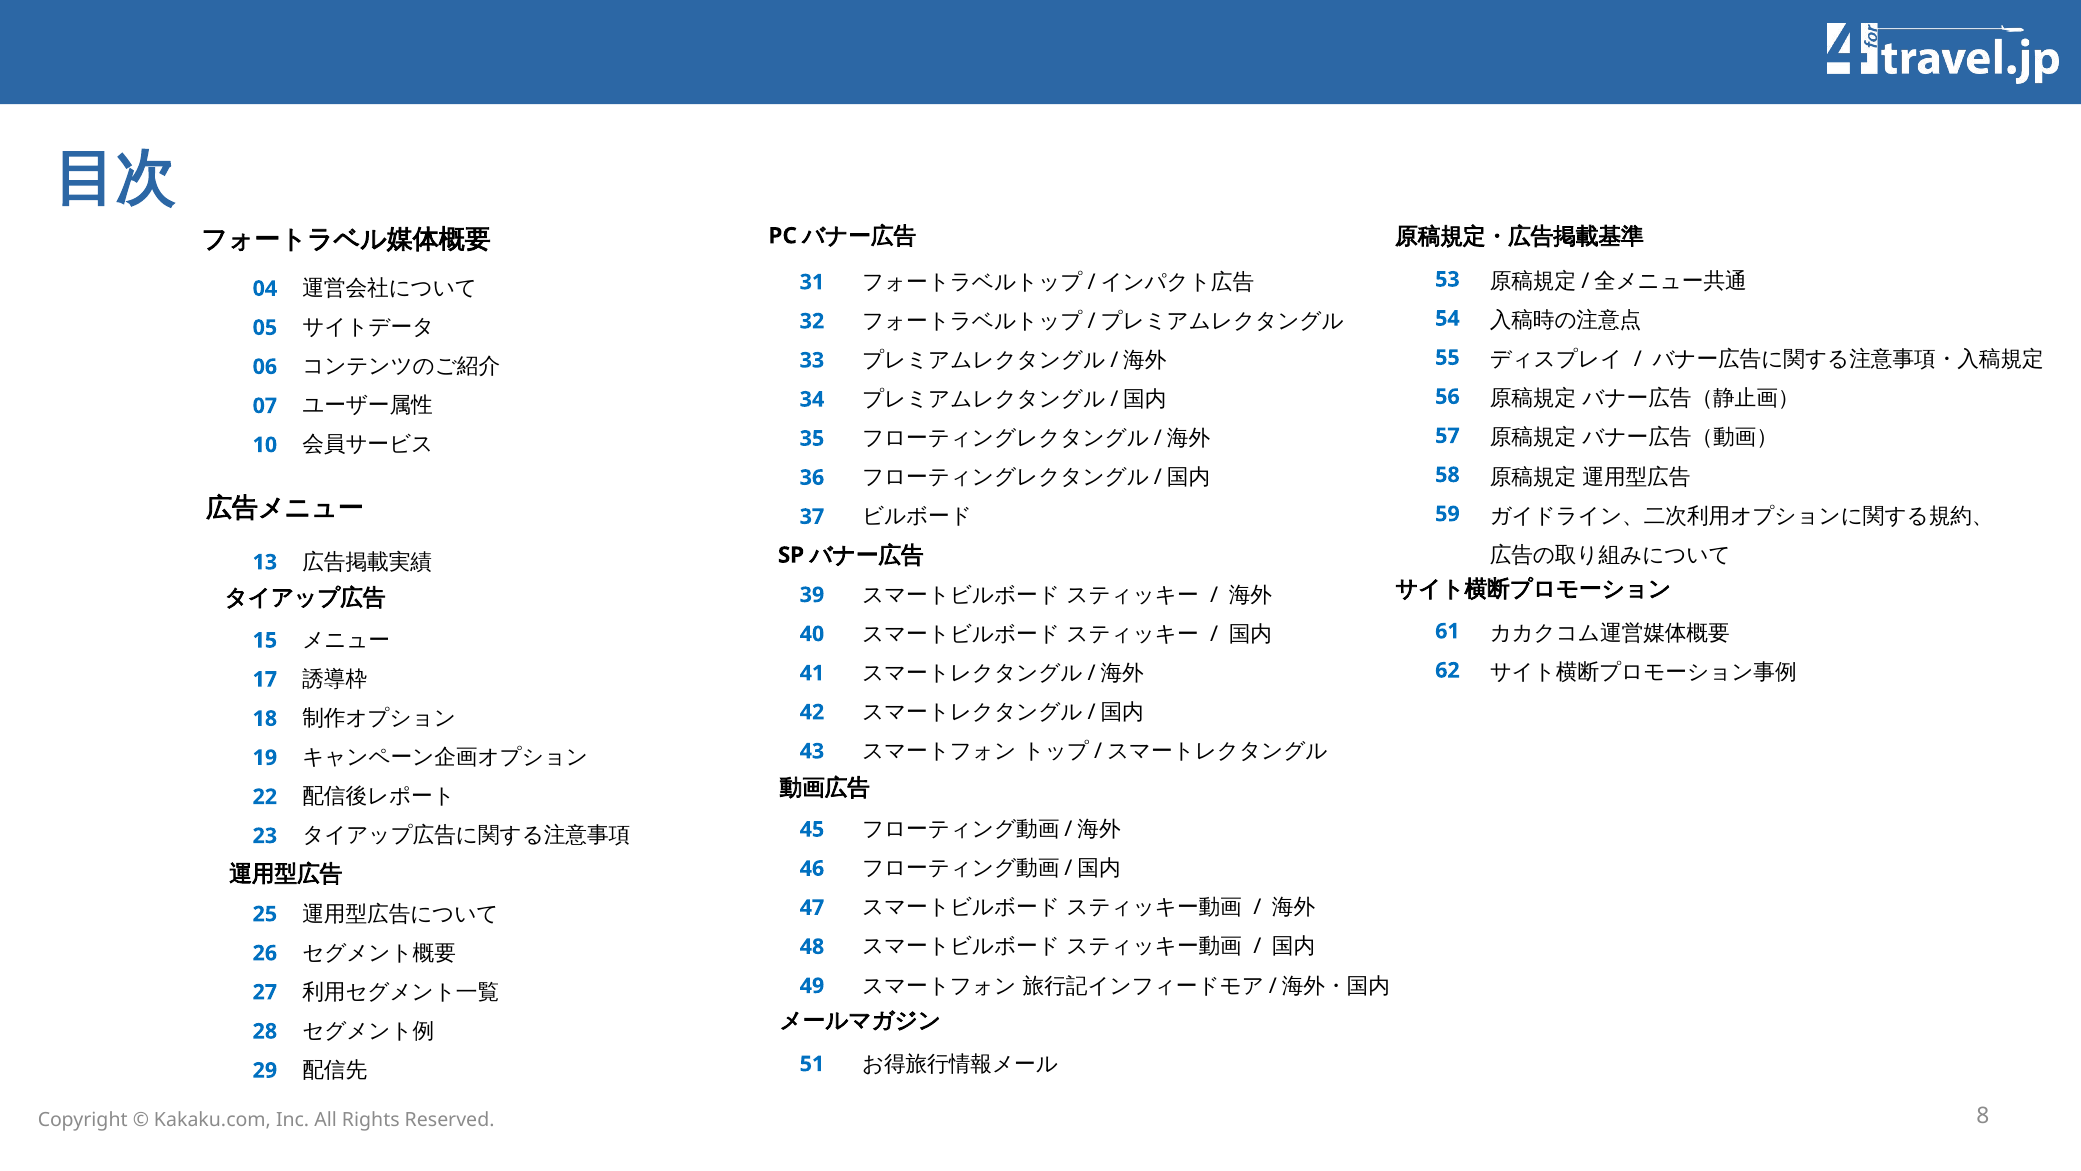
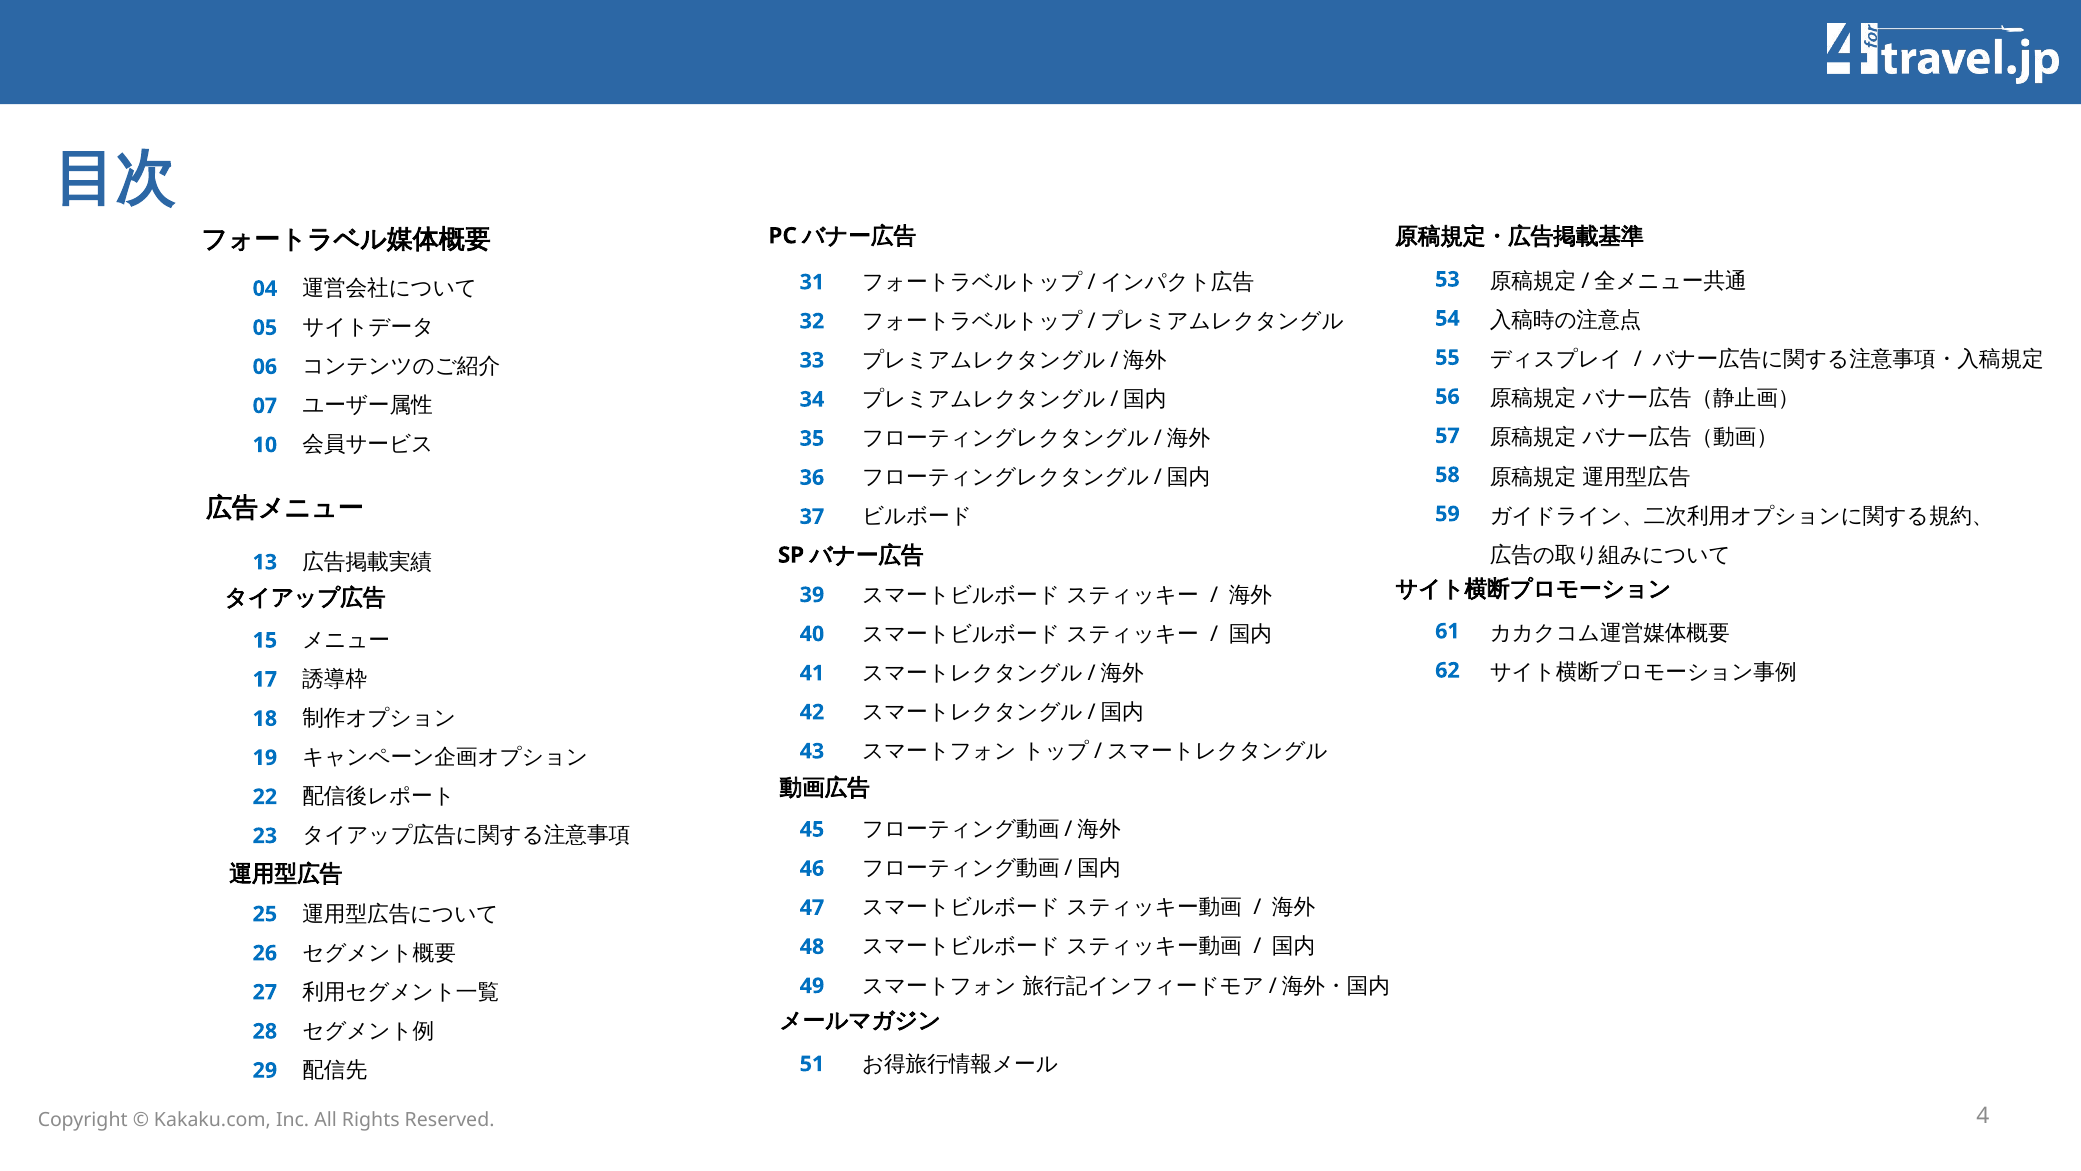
8: 8 -> 4
